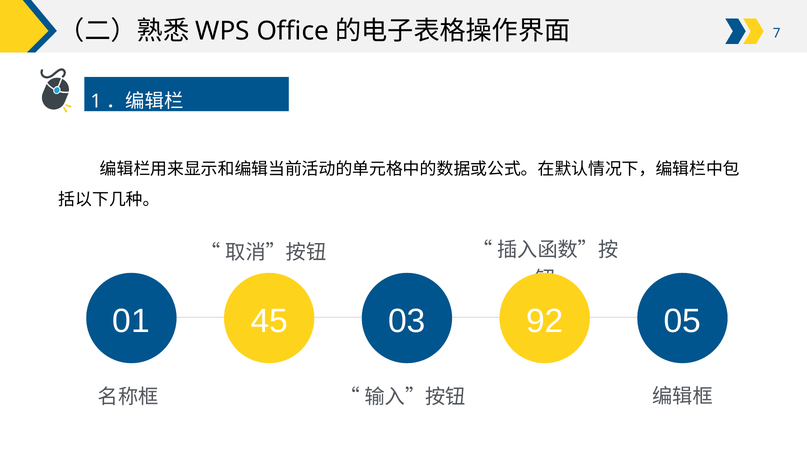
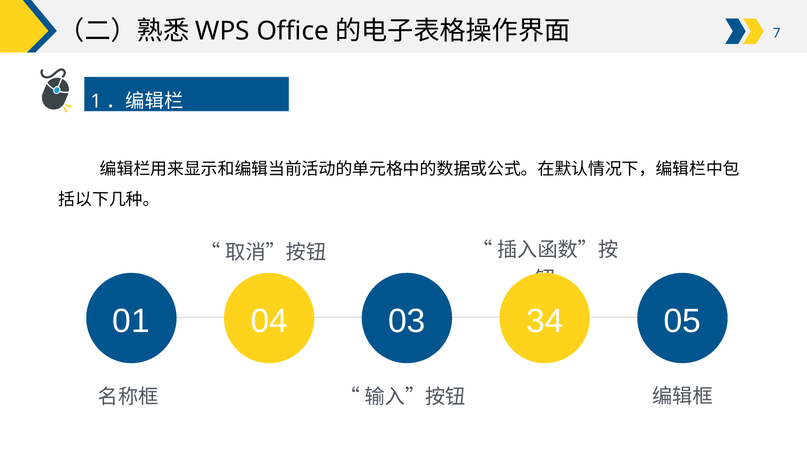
45: 45 -> 04
92: 92 -> 34
